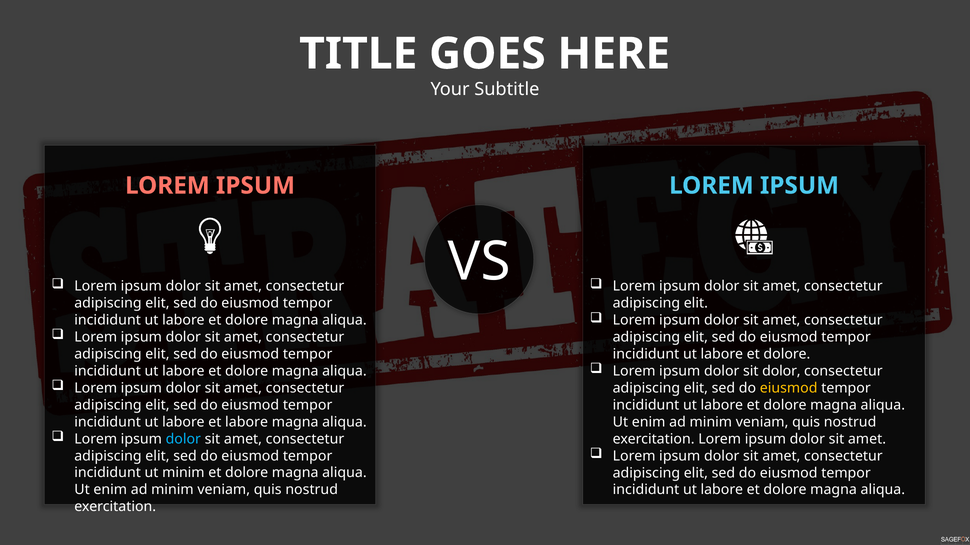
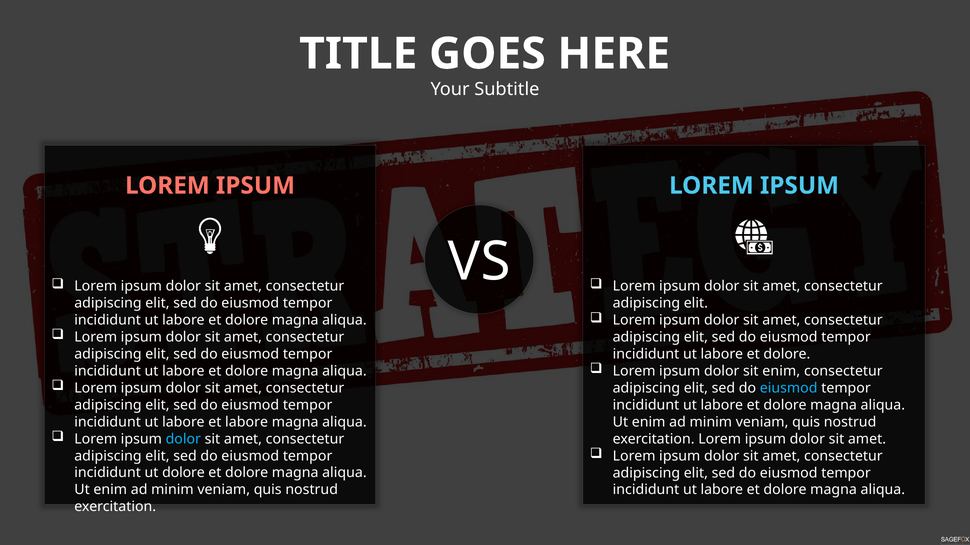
sit dolor: dolor -> enim
eiusmod at (789, 388) colour: yellow -> light blue
ut minim: minim -> dolore
